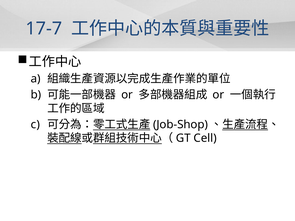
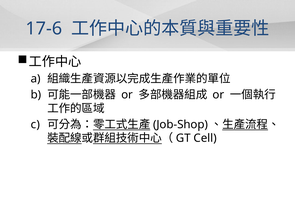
17-7: 17-7 -> 17-6
